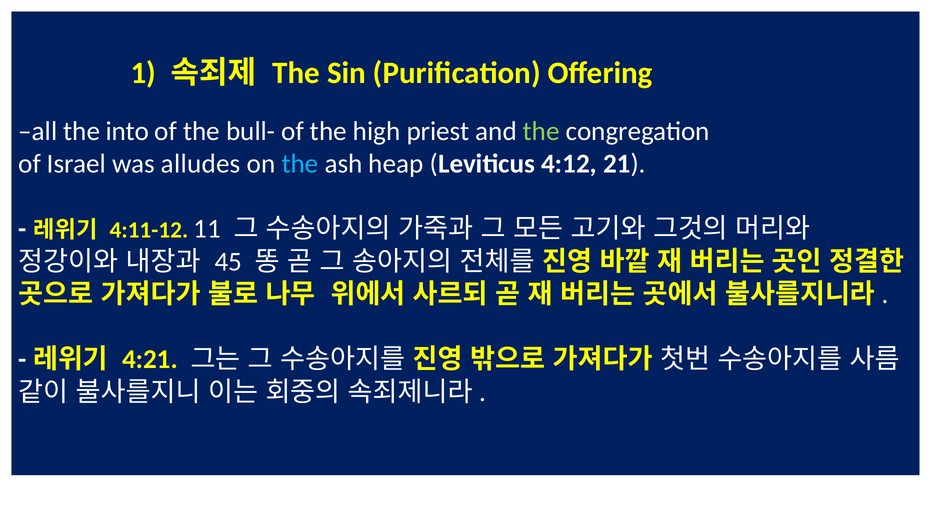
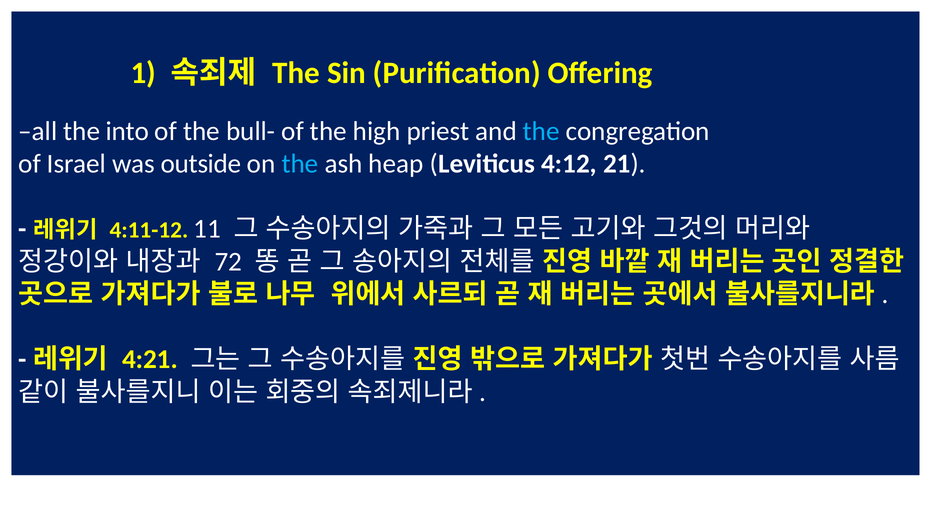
the at (541, 131) colour: light green -> light blue
alludes: alludes -> outside
45: 45 -> 72
